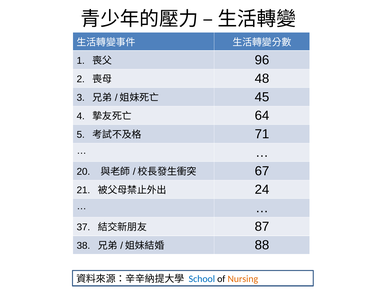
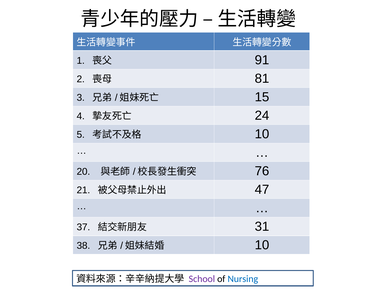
96: 96 -> 91
48: 48 -> 81
45: 45 -> 15
64: 64 -> 24
71 at (262, 134): 71 -> 10
67: 67 -> 76
24: 24 -> 47
87: 87 -> 31
88 at (262, 245): 88 -> 10
School colour: blue -> purple
Nursing colour: orange -> blue
